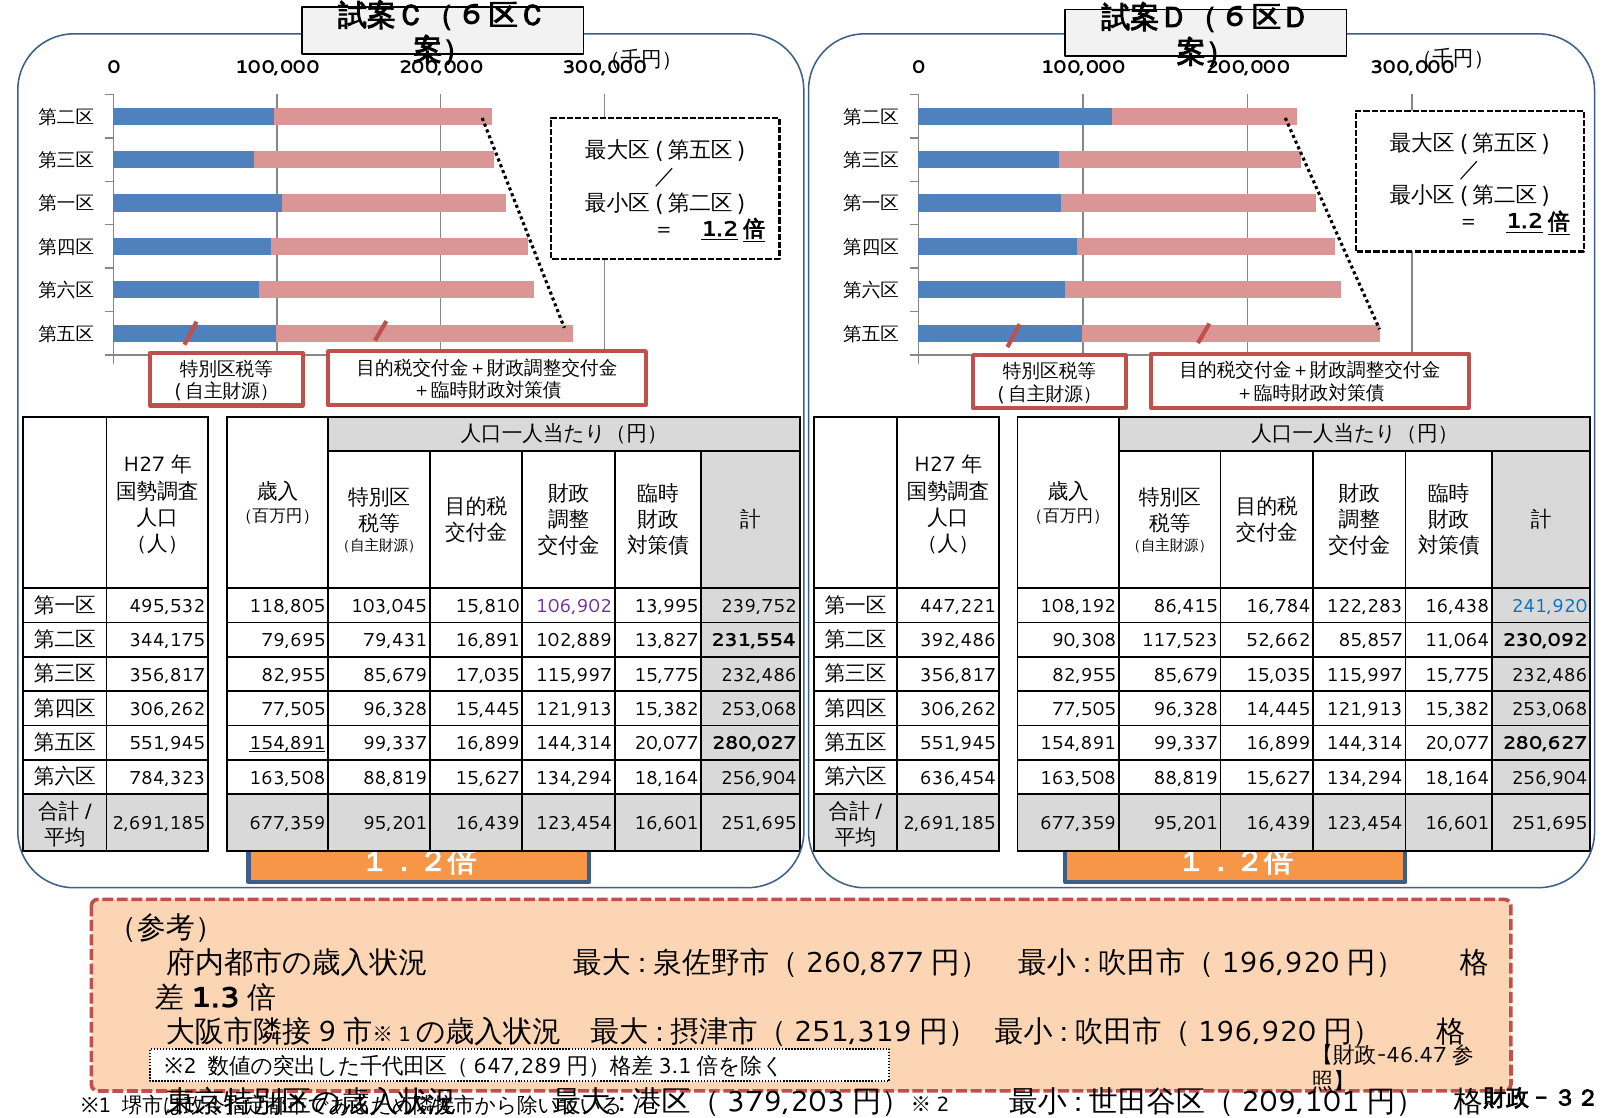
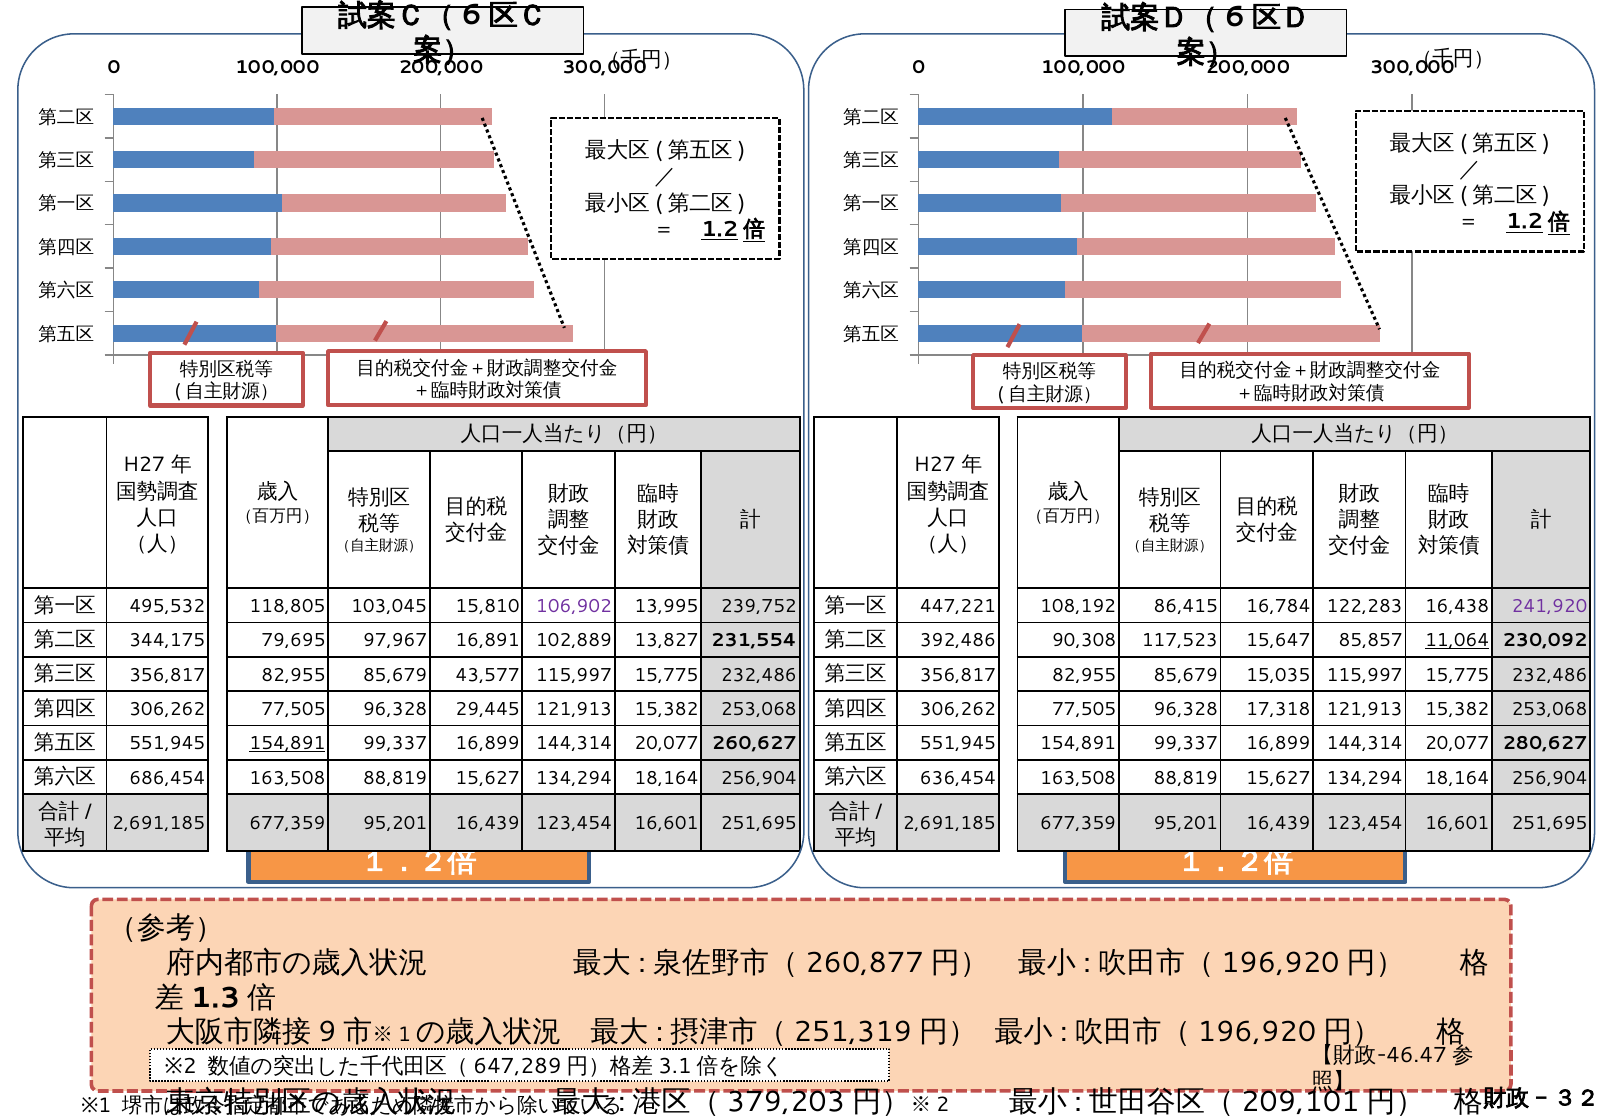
241,920 colour: blue -> purple
79,431: 79,431 -> 97,967
52,662: 52,662 -> 15,647
11,064 underline: none -> present
17,035: 17,035 -> 43,577
15,445: 15,445 -> 29,445
14,445: 14,445 -> 17,318
280,027: 280,027 -> 260,627
784,323: 784,323 -> 686,454
